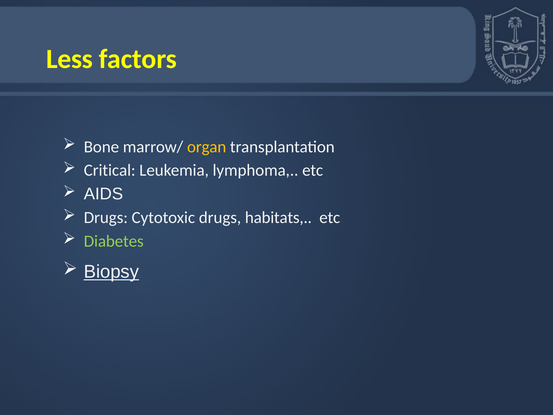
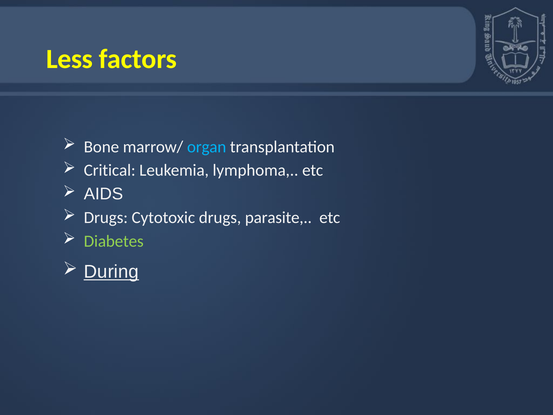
organ colour: yellow -> light blue
habitats: habitats -> parasite
Biopsy: Biopsy -> During
